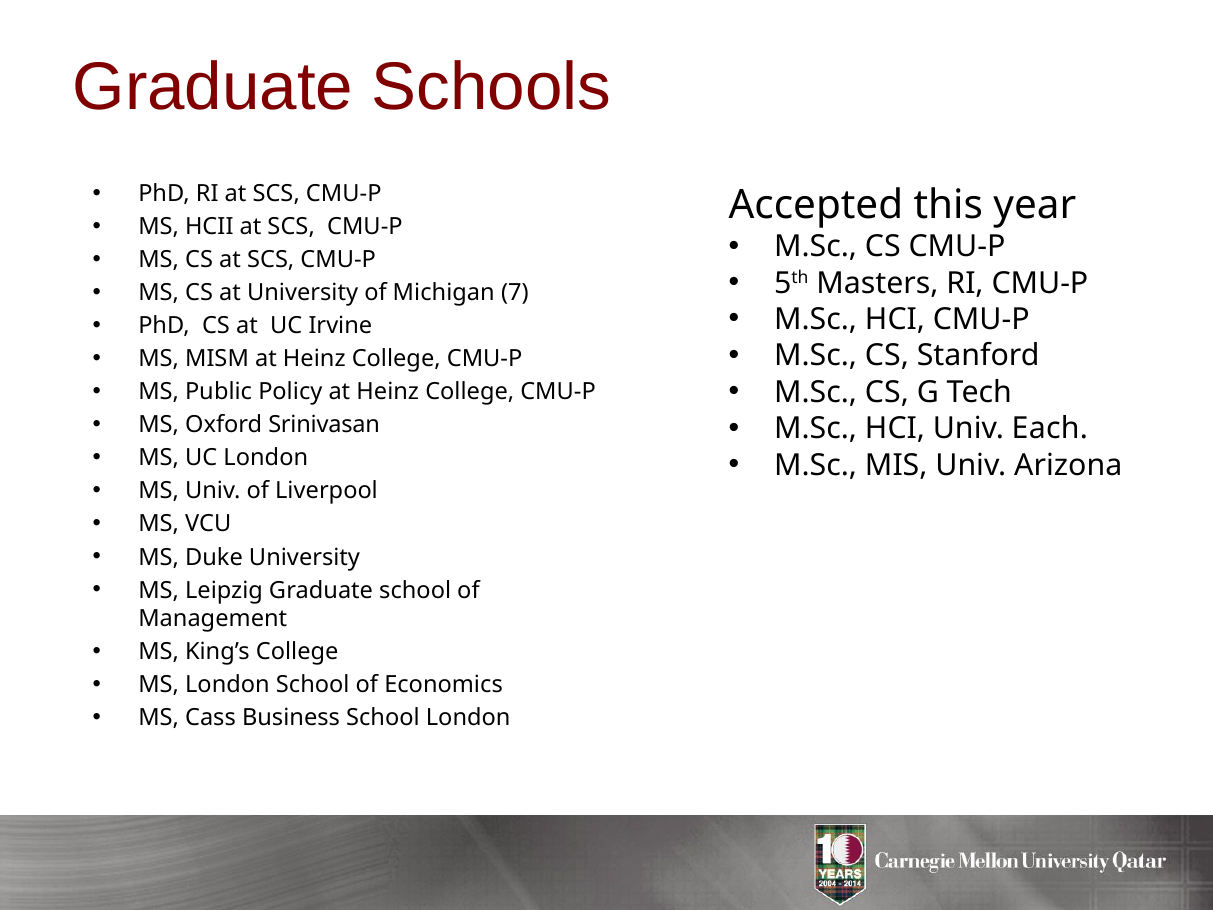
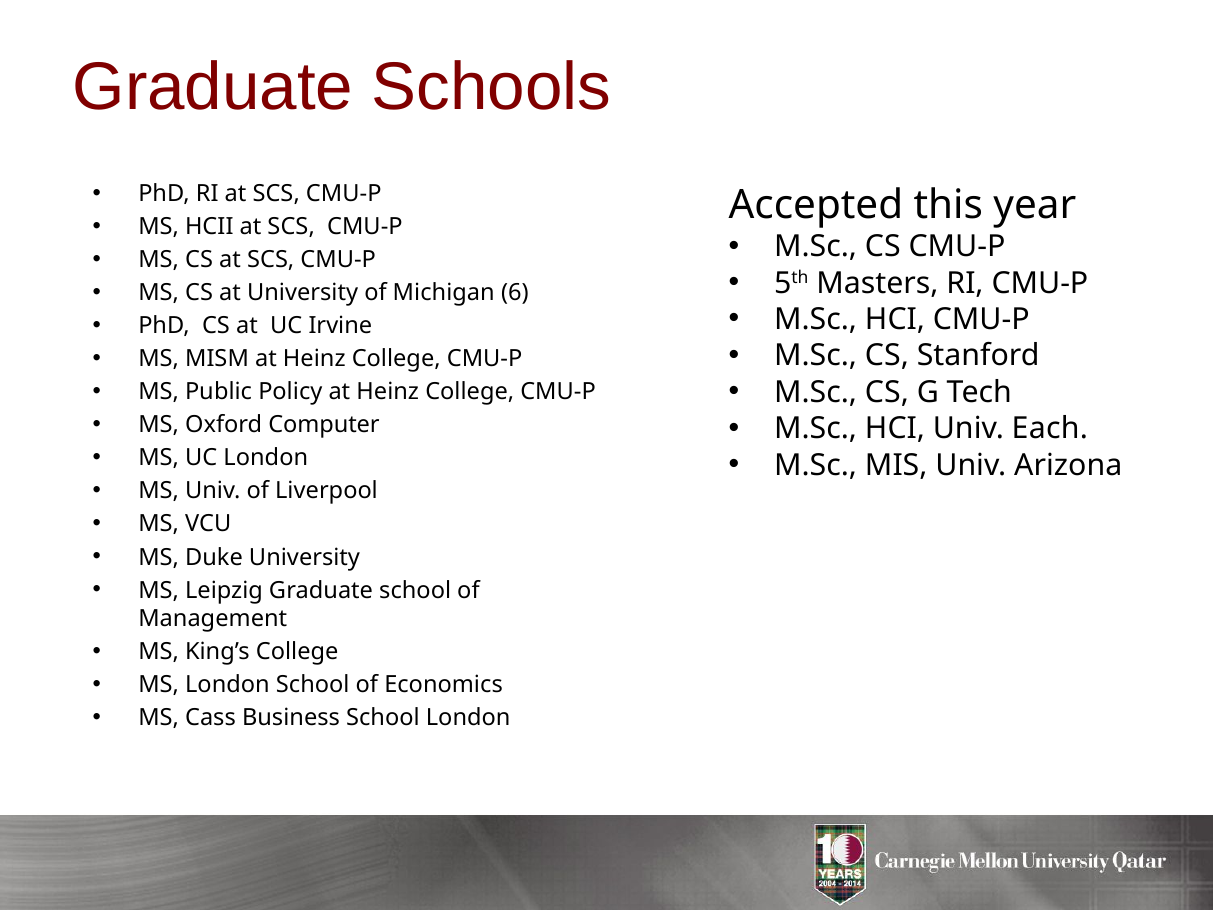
7: 7 -> 6
Srinivasan: Srinivasan -> Computer
